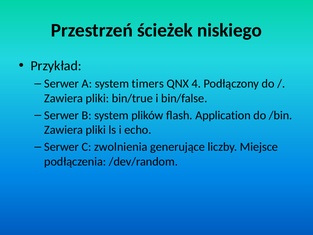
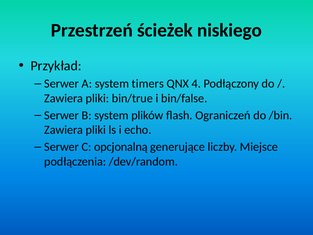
Application: Application -> Ograniczeń
zwolnienia: zwolnienia -> opcjonalną
